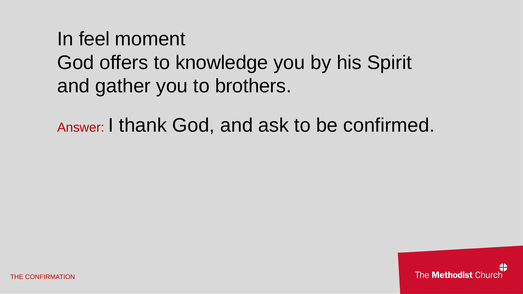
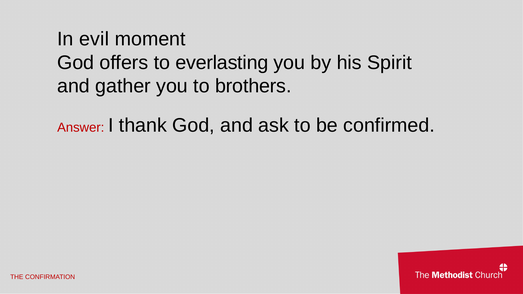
feel: feel -> evil
knowledge: knowledge -> everlasting
